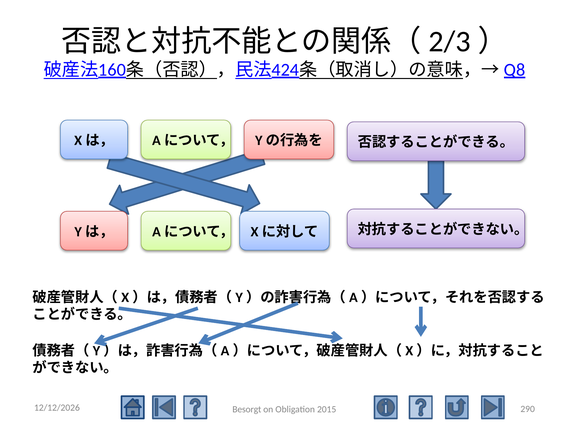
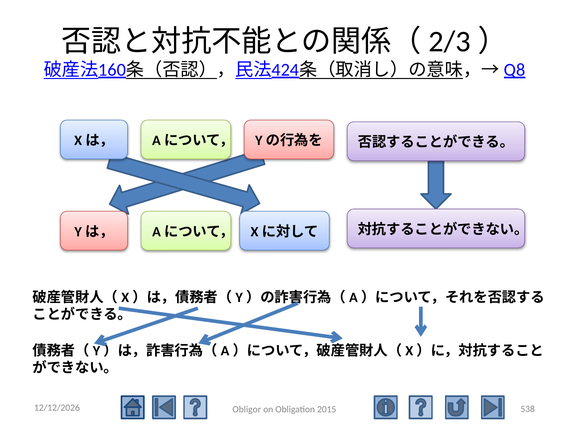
290: 290 -> 538
Besorgt: Besorgt -> Obligor
